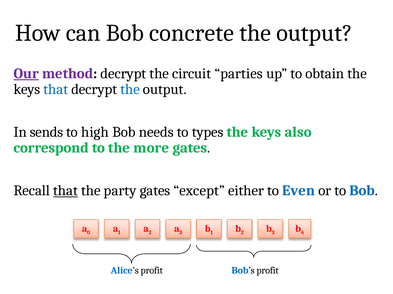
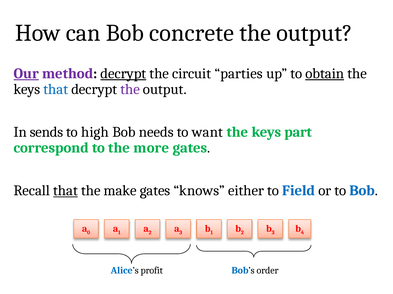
decrypt at (123, 74) underline: none -> present
obtain underline: none -> present
the at (130, 90) colour: blue -> purple
types: types -> want
also: also -> part
party: party -> make
except: except -> knows
Even: Even -> Field
Bob’s profit: profit -> order
